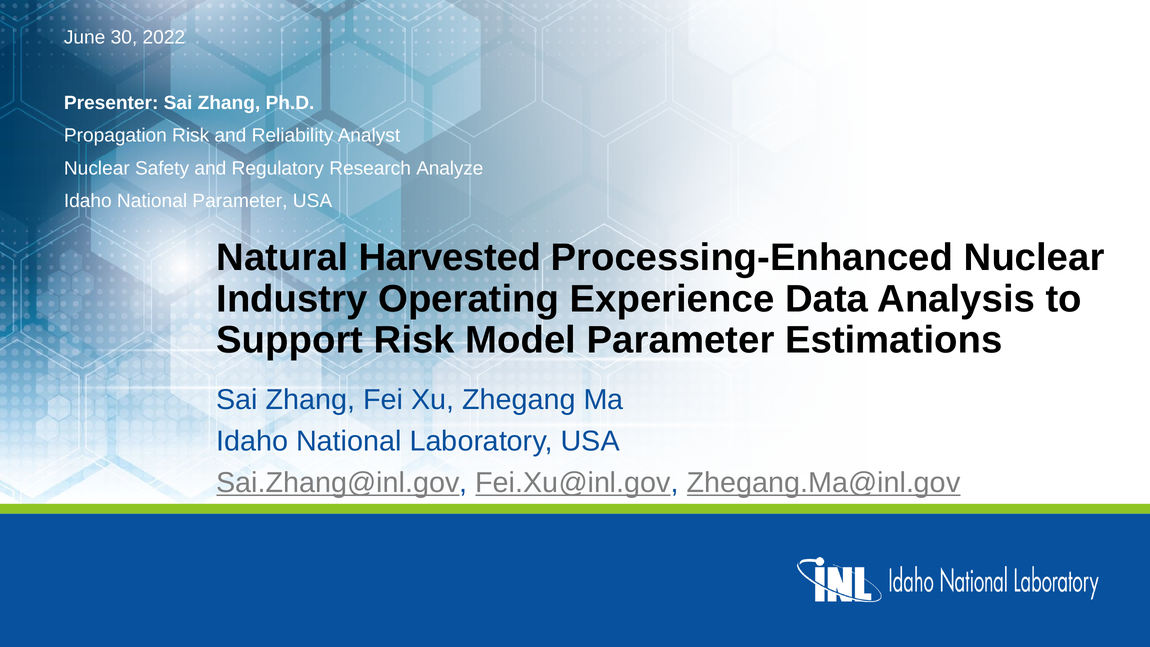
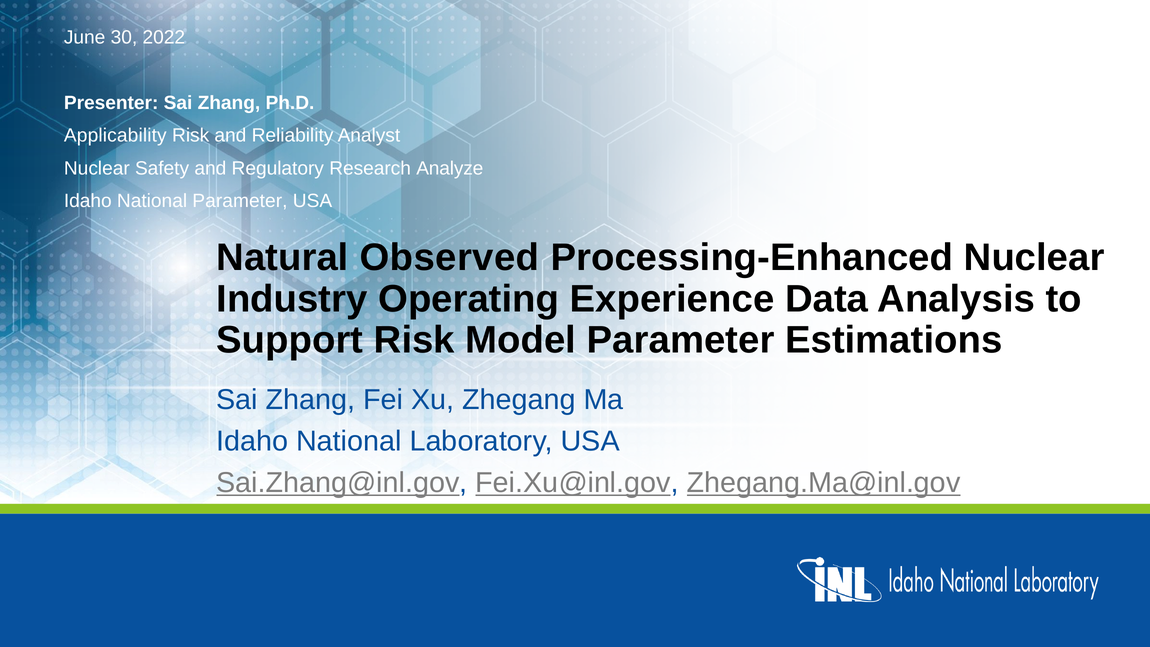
Propagation: Propagation -> Applicability
Harvested: Harvested -> Observed
